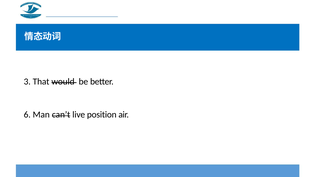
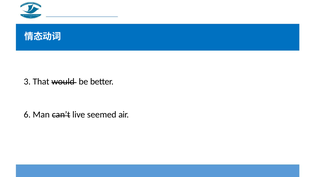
position: position -> seemed
